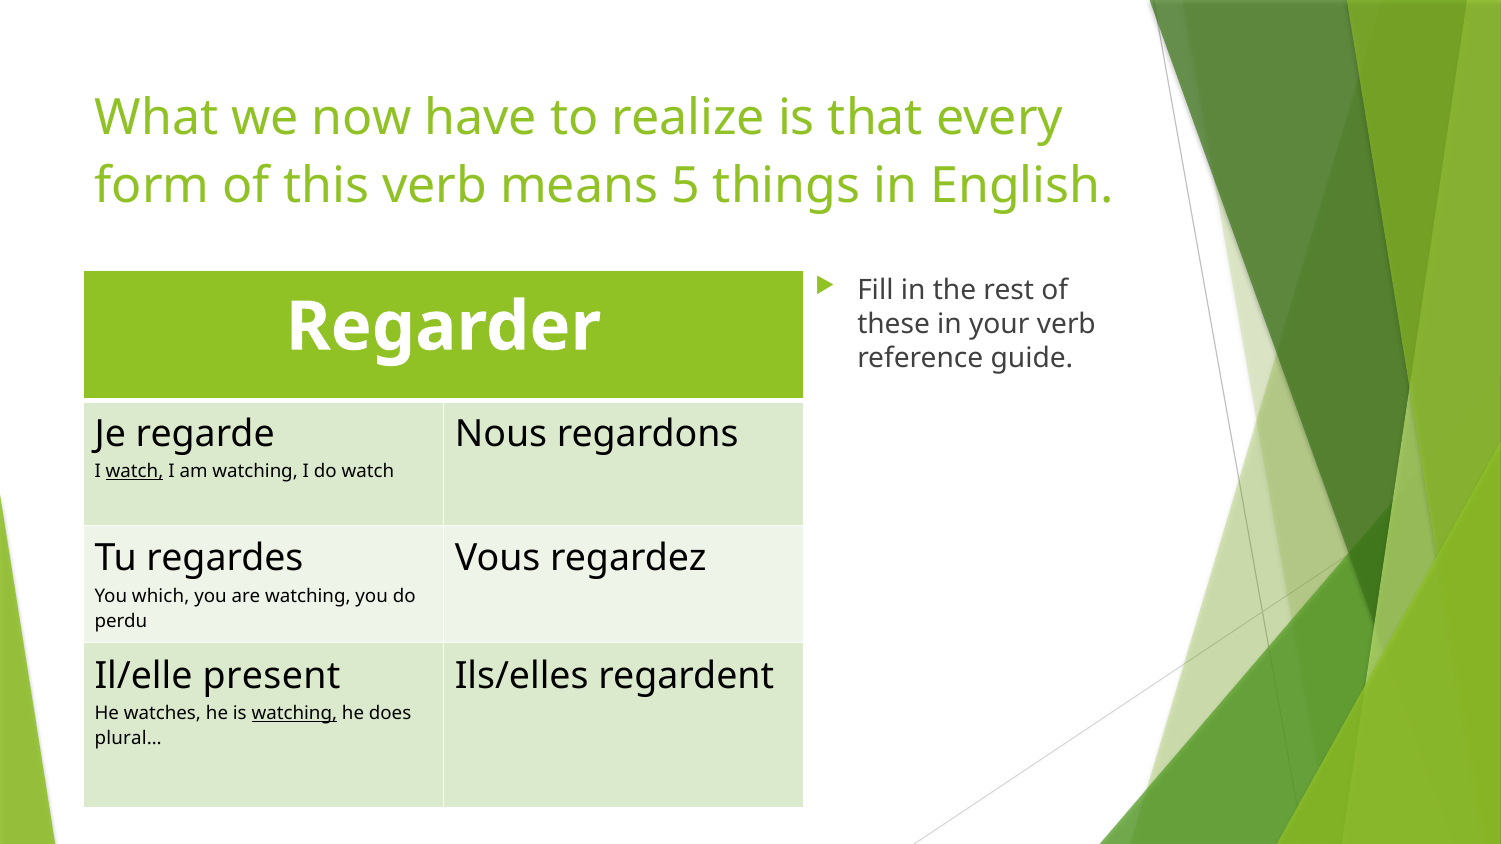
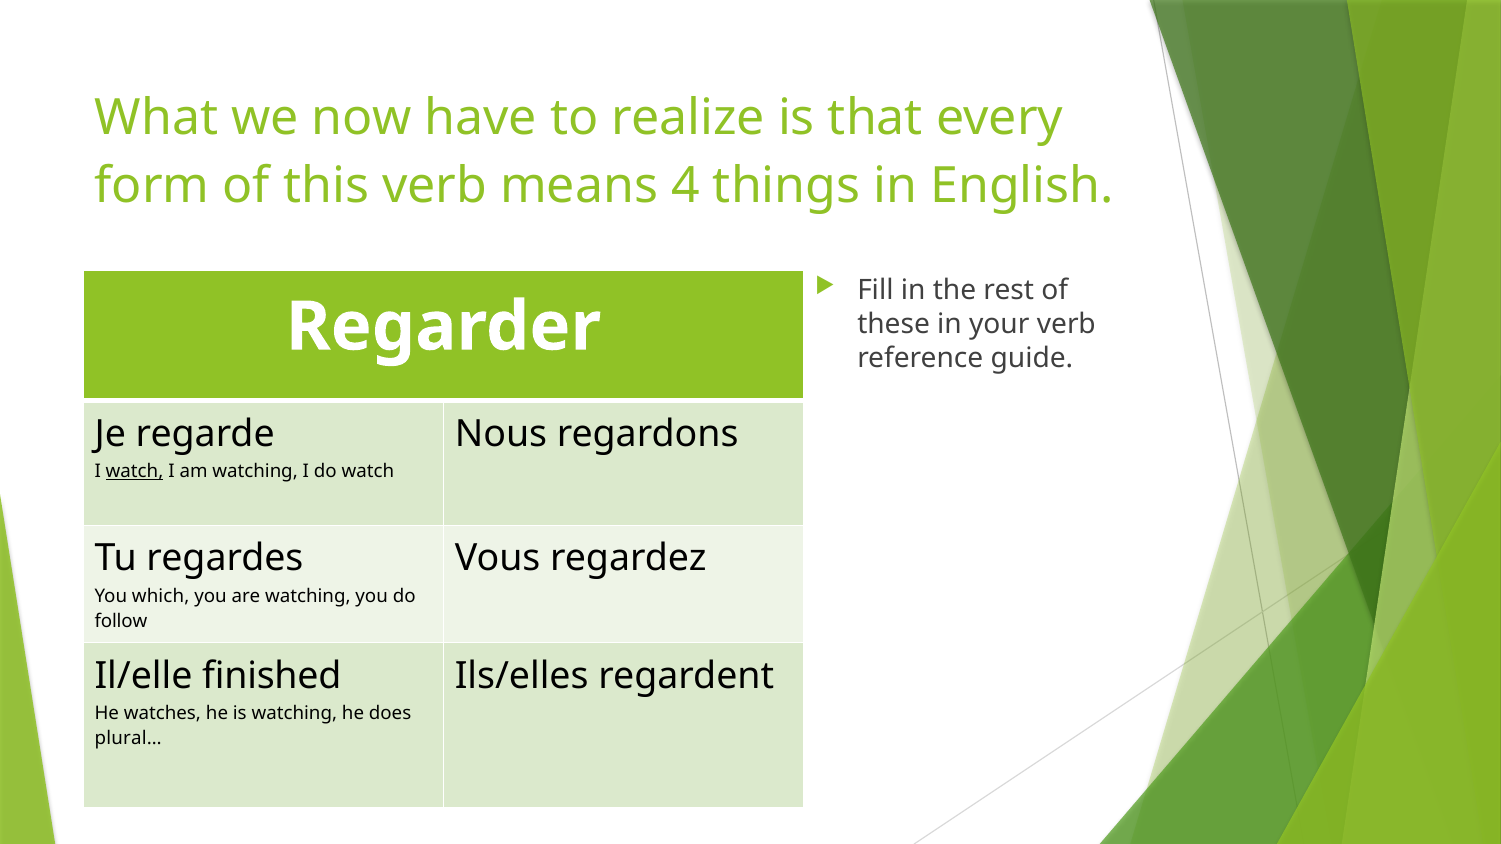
5: 5 -> 4
perdu: perdu -> follow
present: present -> finished
watching at (294, 714) underline: present -> none
